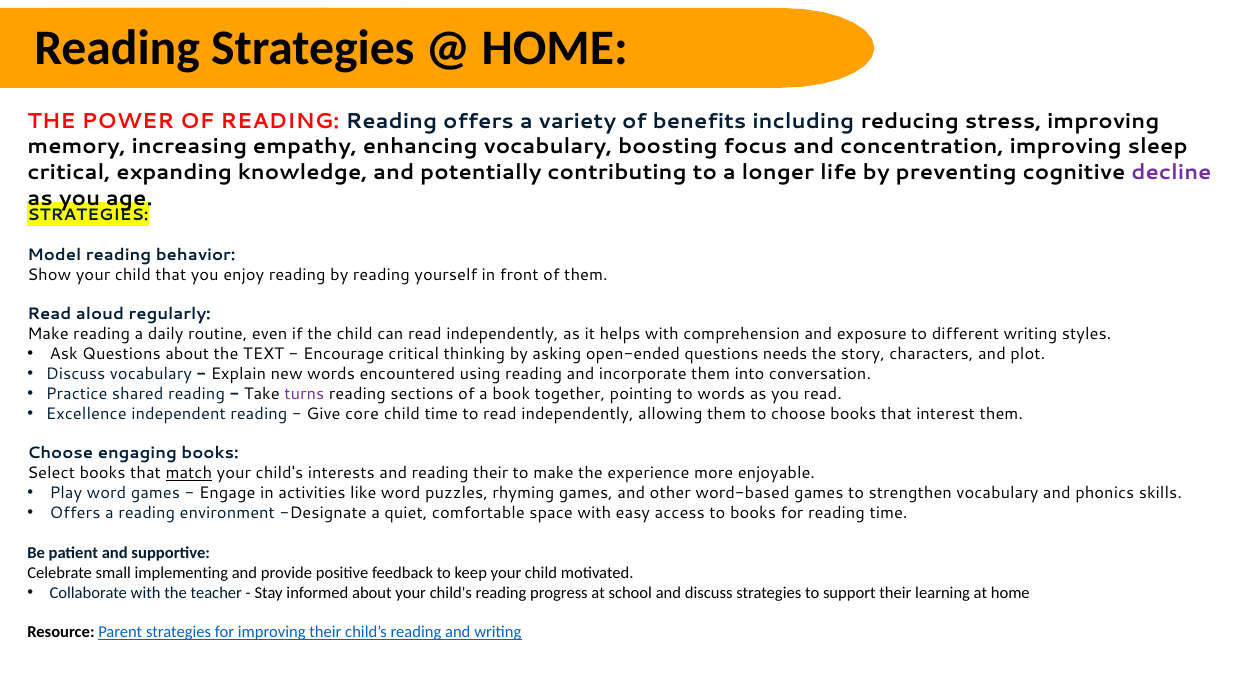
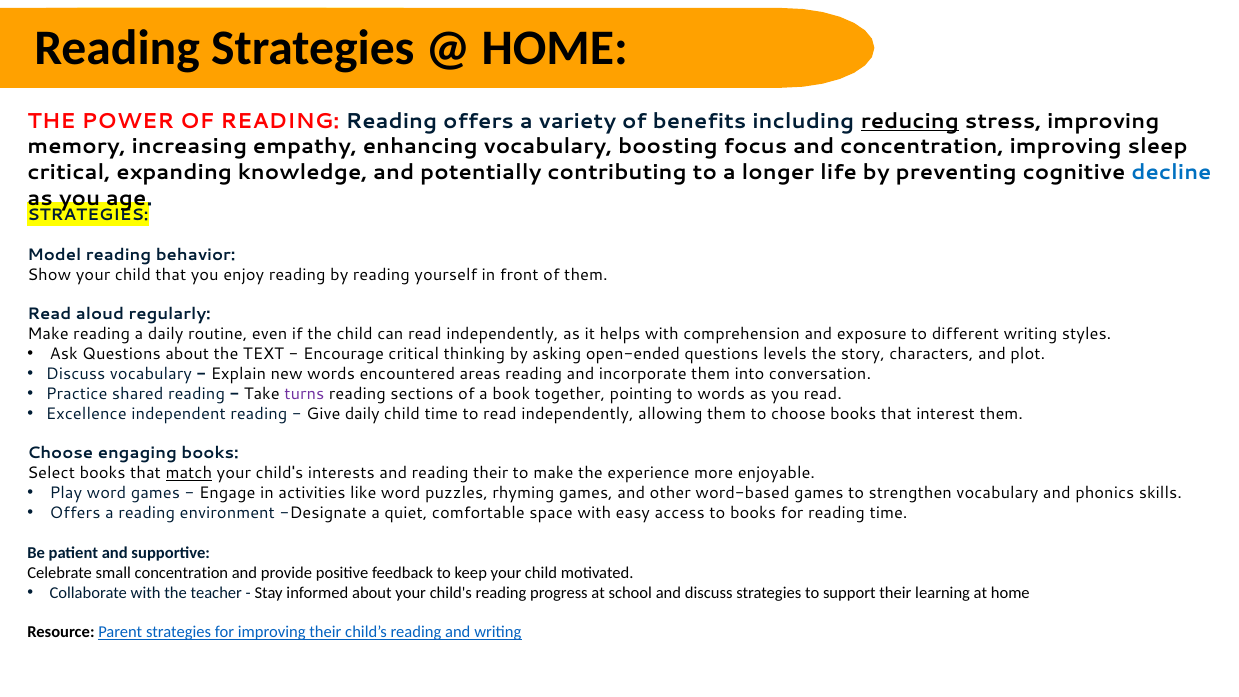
reducing underline: none -> present
decline colour: purple -> blue
needs: needs -> levels
using: using -> areas
Give core: core -> daily
small implementing: implementing -> concentration
